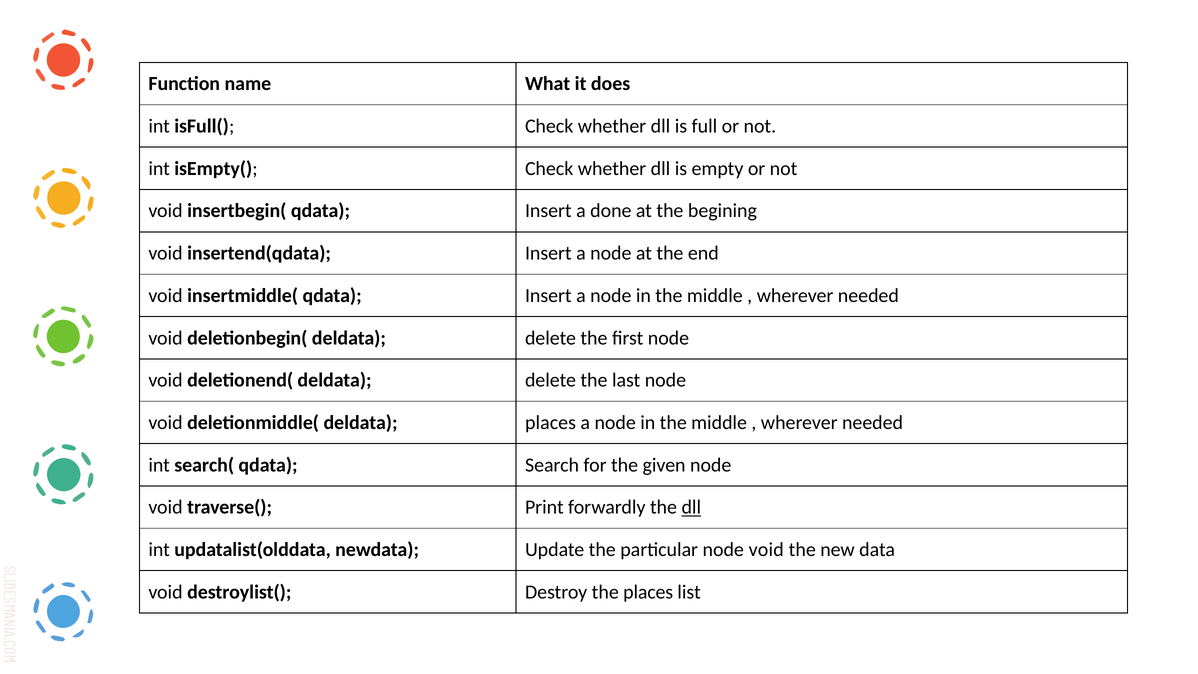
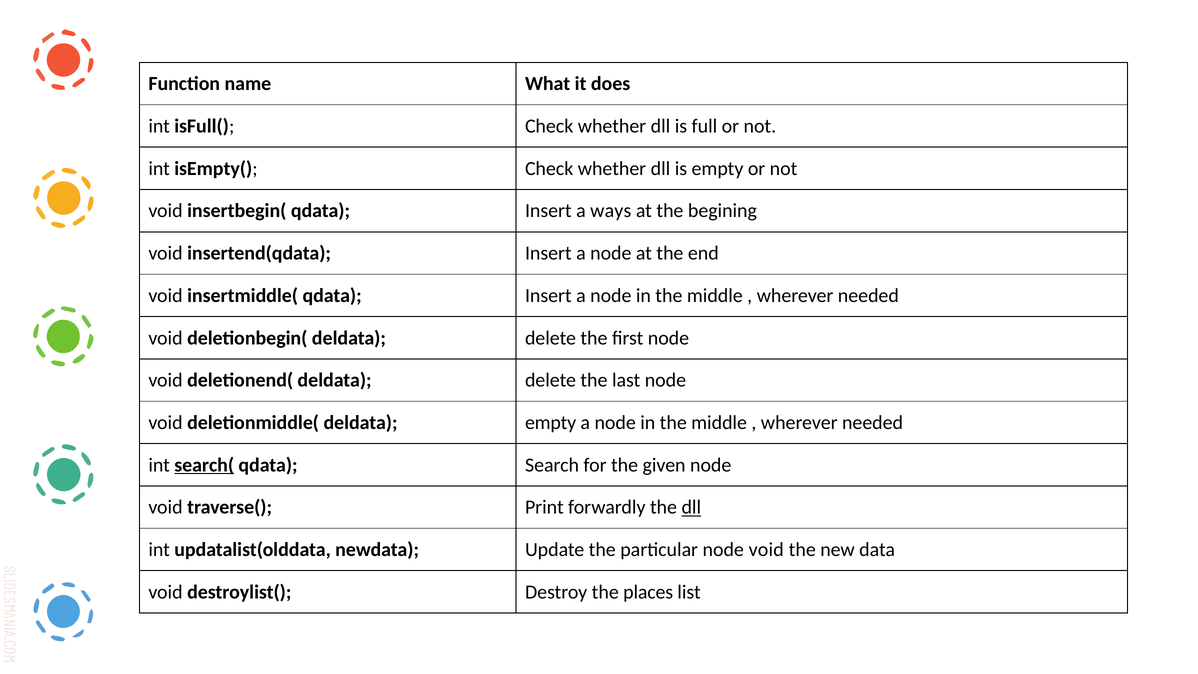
done: done -> ways
deldata places: places -> empty
search( underline: none -> present
